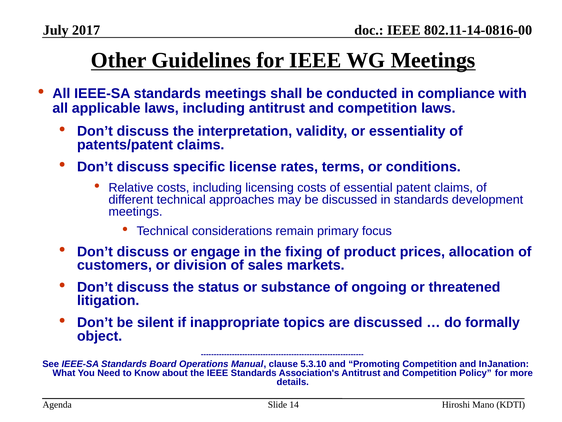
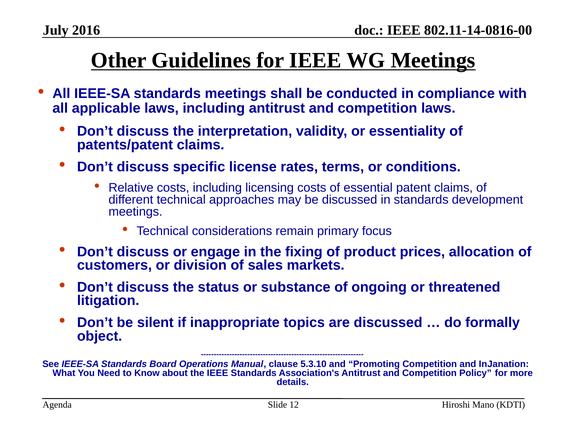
2017: 2017 -> 2016
14: 14 -> 12
